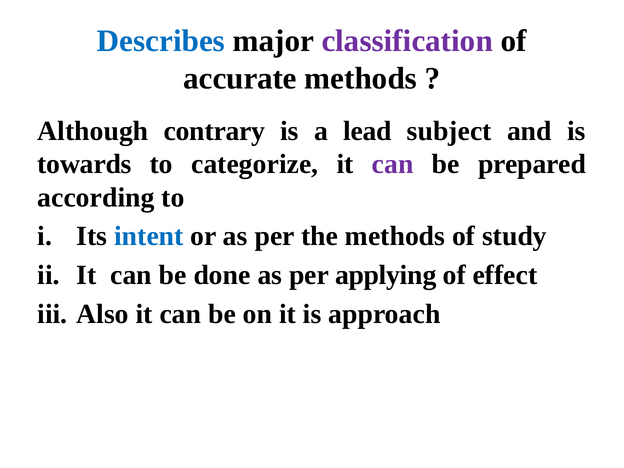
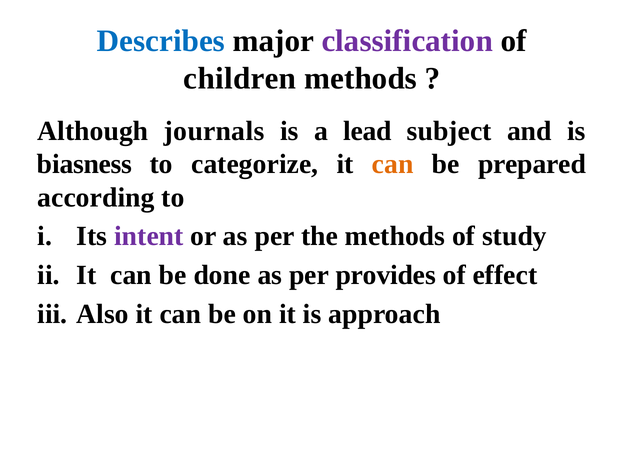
accurate: accurate -> children
contrary: contrary -> journals
towards: towards -> biasness
can at (393, 164) colour: purple -> orange
intent colour: blue -> purple
applying: applying -> provides
